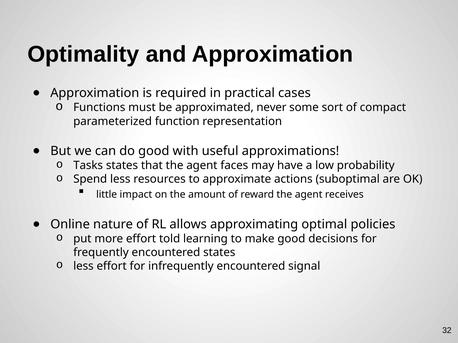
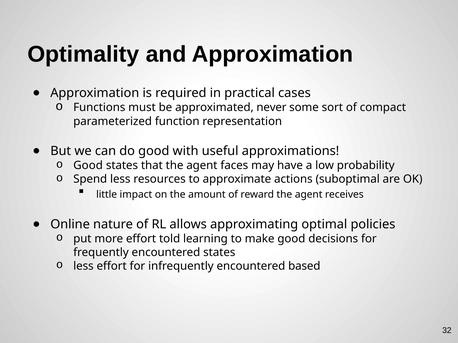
Tasks at (88, 166): Tasks -> Good
signal: signal -> based
